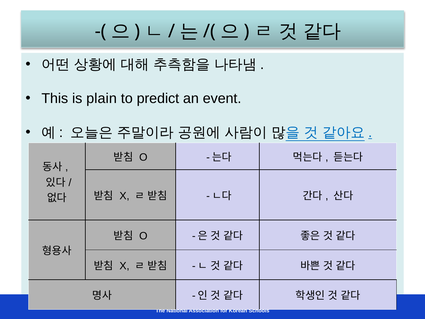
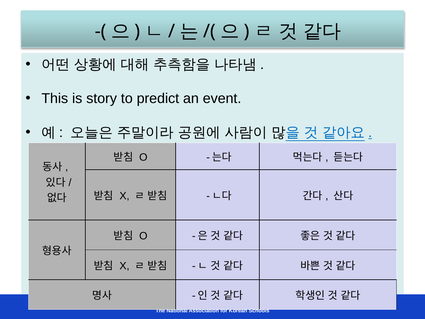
plain: plain -> story
